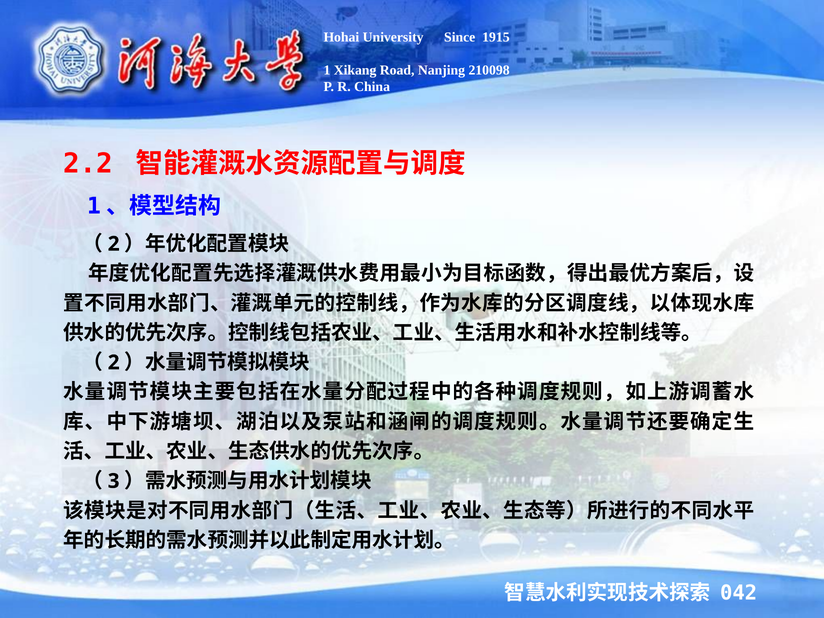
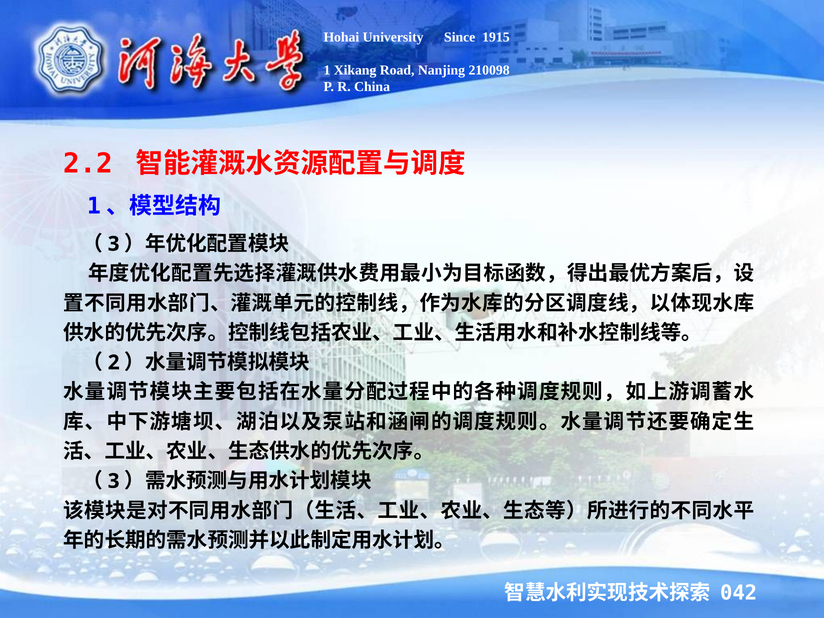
2 at (114, 244): 2 -> 3
